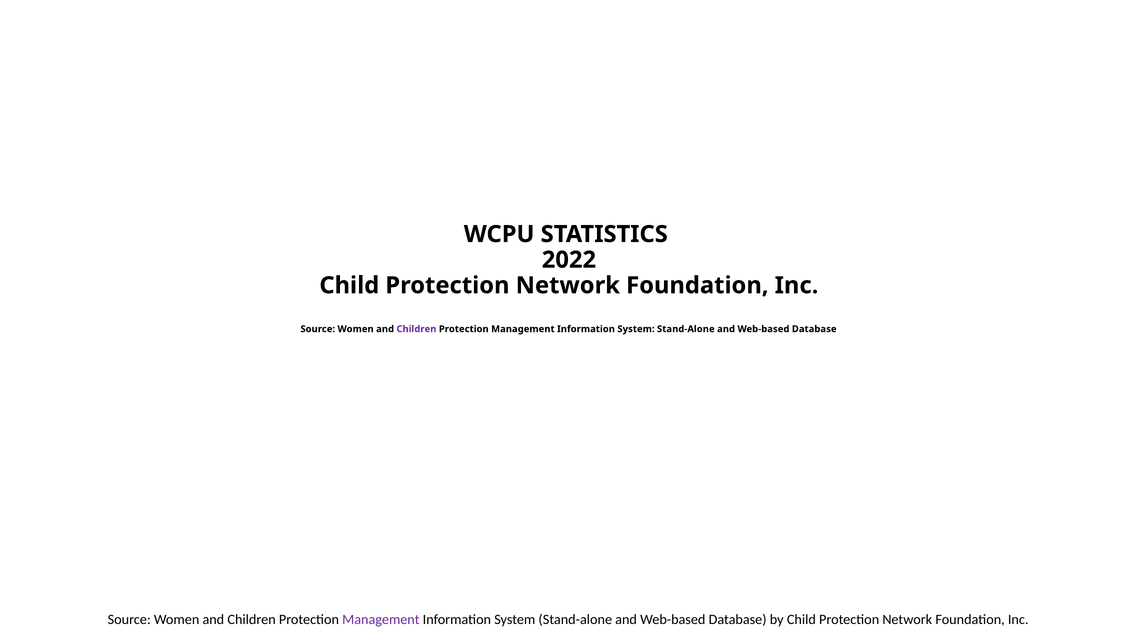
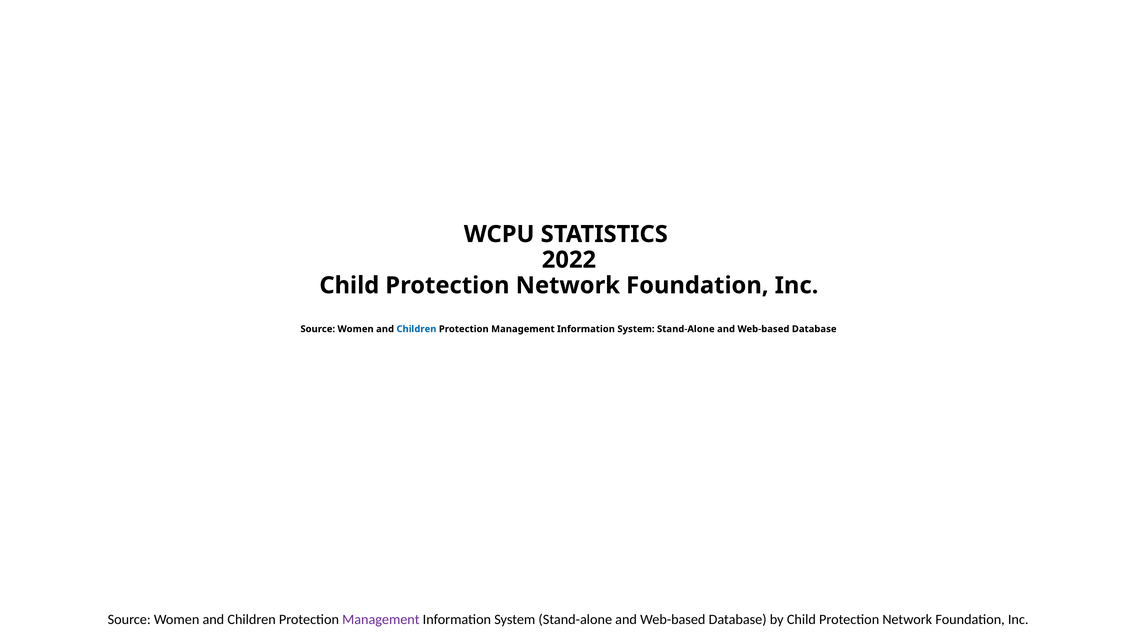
Children at (416, 329) colour: purple -> blue
